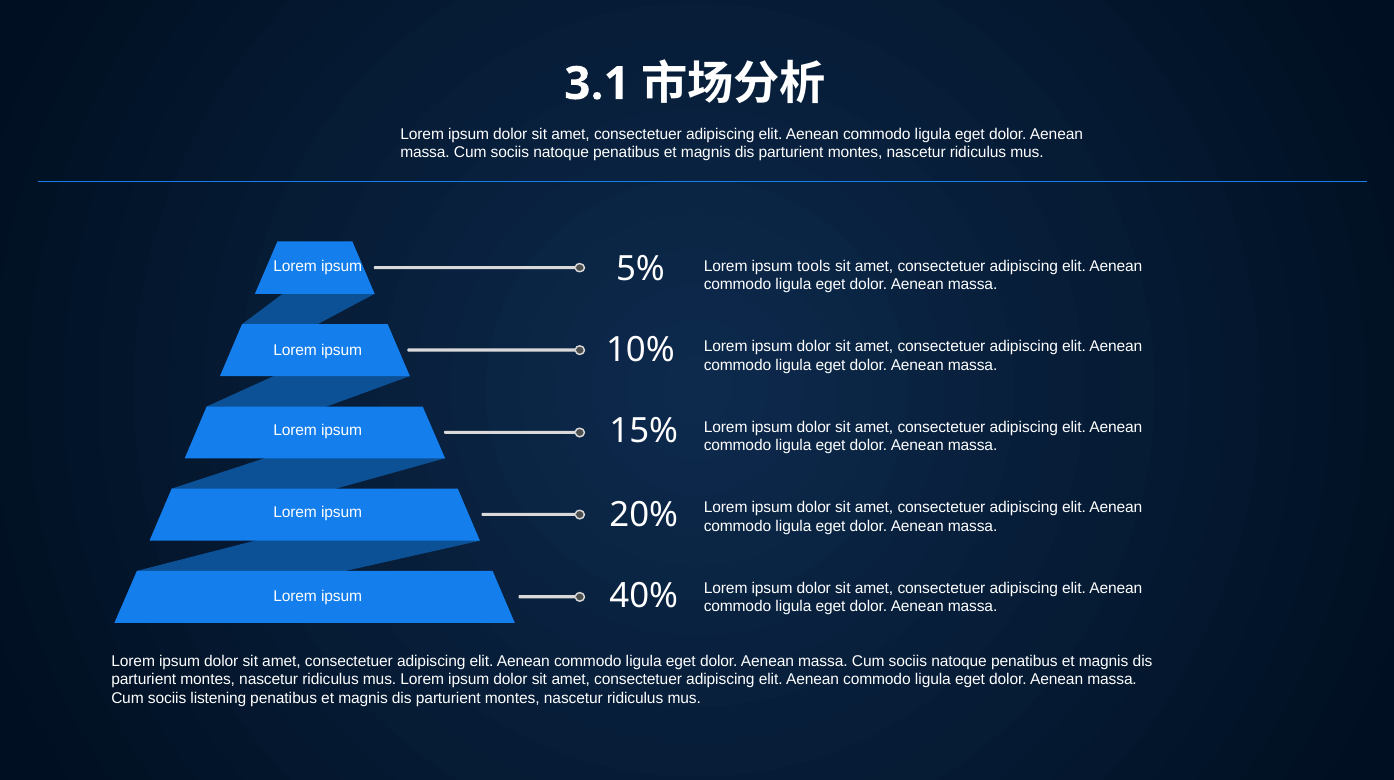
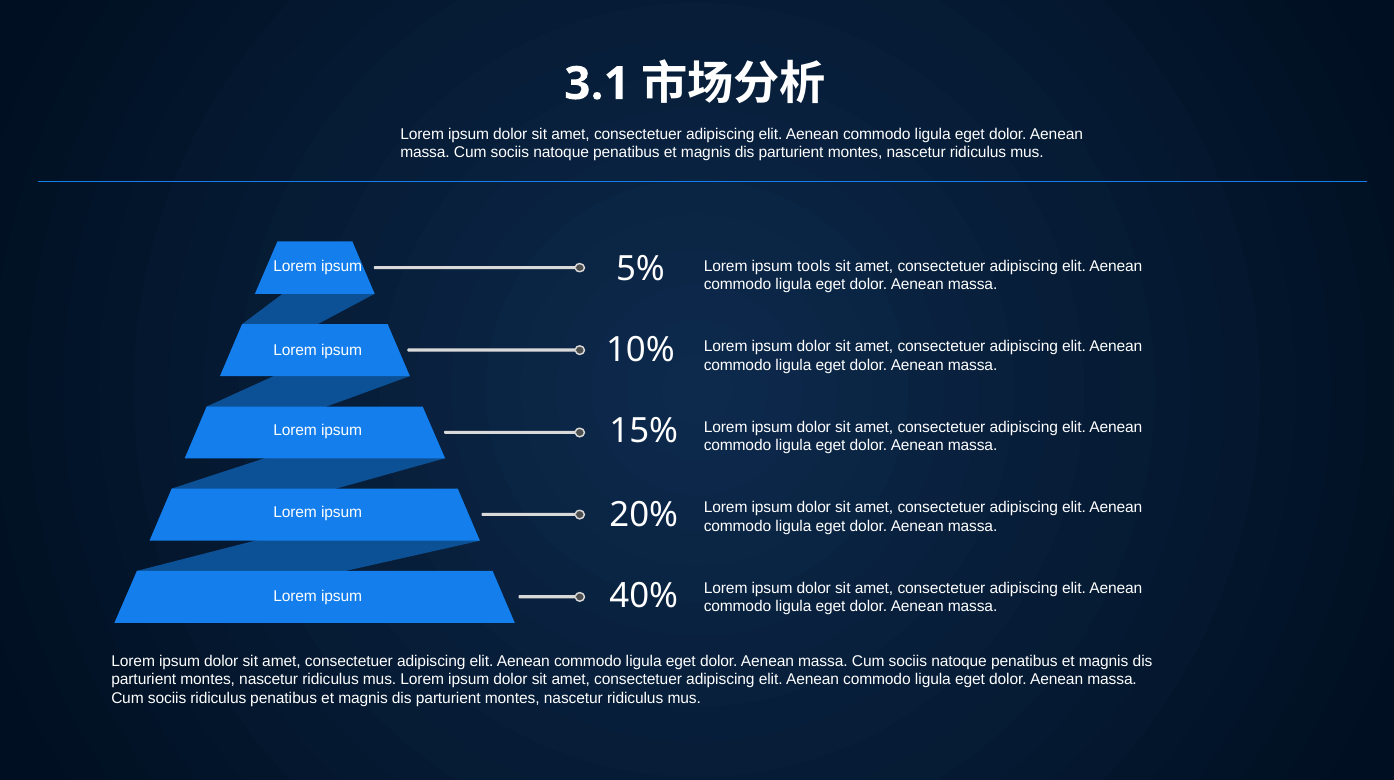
sociis listening: listening -> ridiculus
